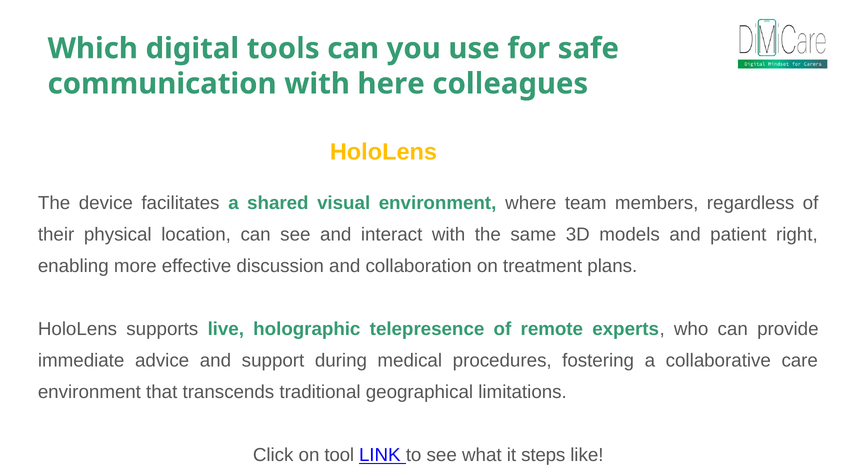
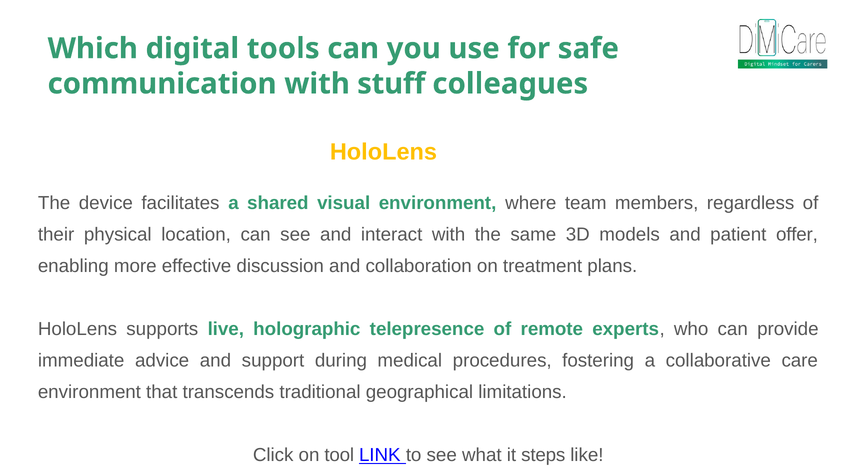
here: here -> stuff
right: right -> offer
